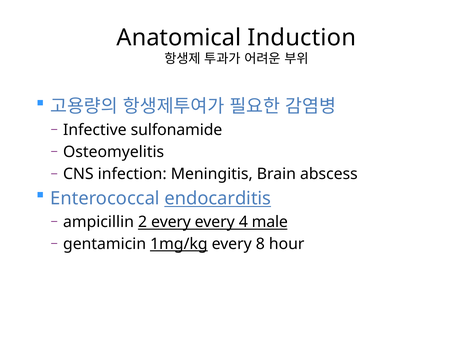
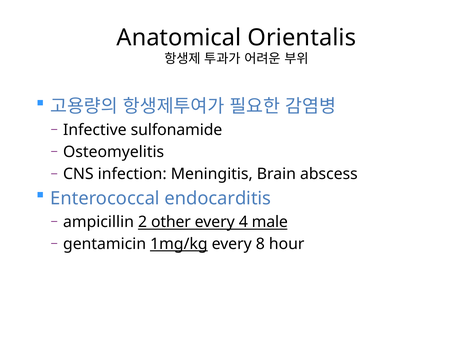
Induction: Induction -> Orientalis
endocarditis underline: present -> none
2 every: every -> other
